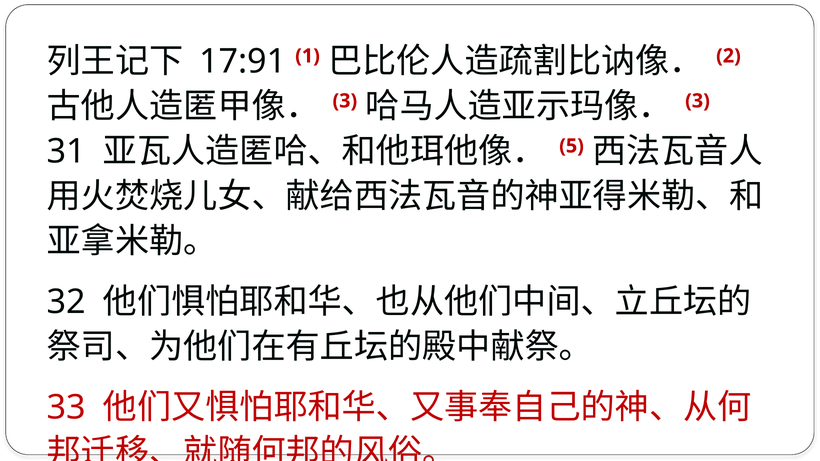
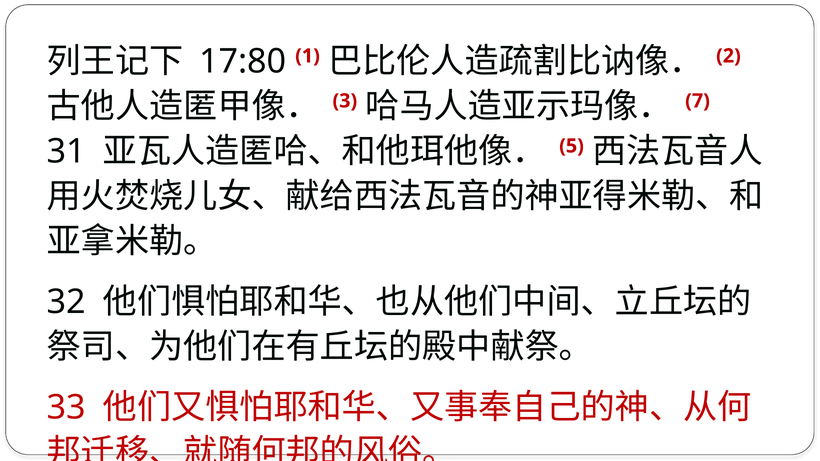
17:91: 17:91 -> 17:80
3 at (698, 101): 3 -> 7
